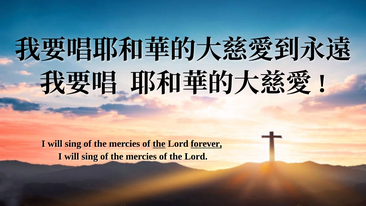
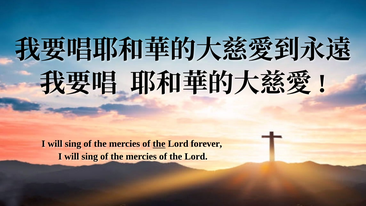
forever underline: present -> none
